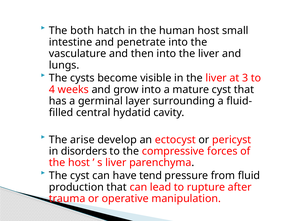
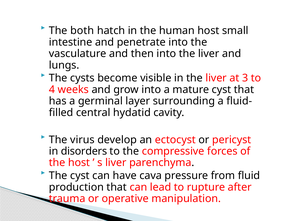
arise: arise -> virus
tend: tend -> cava
